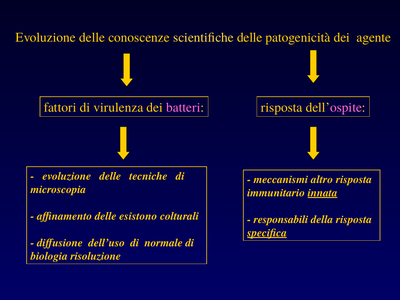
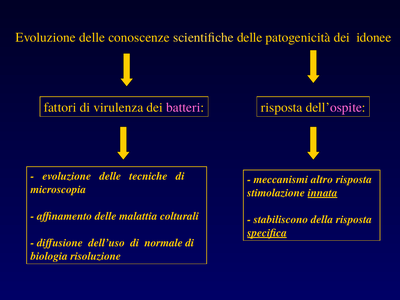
agente: agente -> idonee
immunitario: immunitario -> stimolazione
esistono: esistono -> malattia
responsabili: responsabili -> stabiliscono
